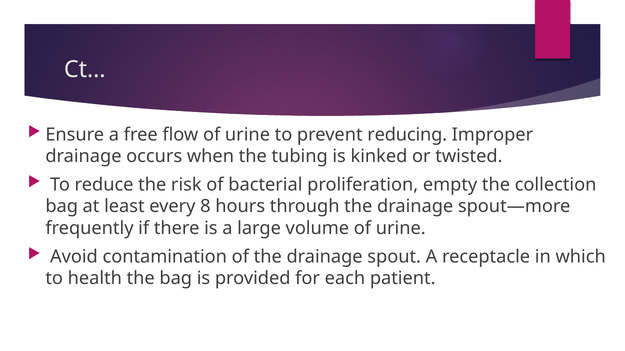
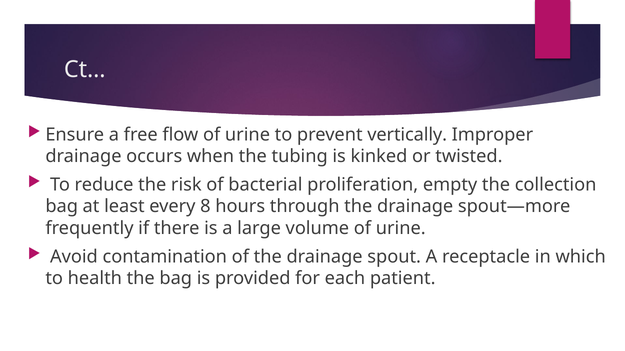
reducing: reducing -> vertically
